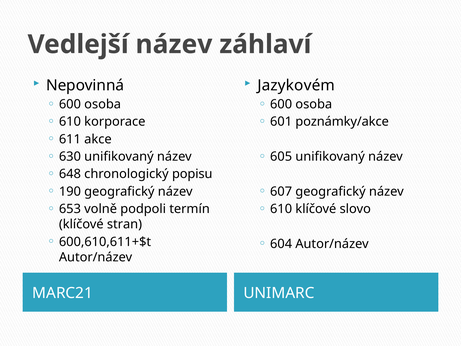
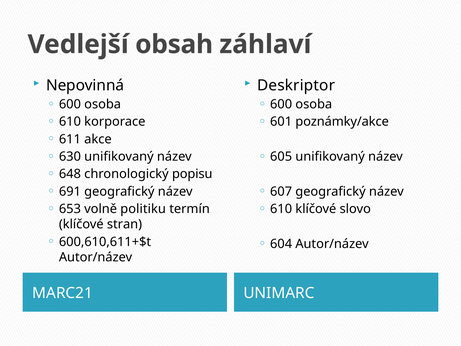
Vedlejší název: název -> obsah
Jazykovém: Jazykovém -> Deskriptor
190: 190 -> 691
podpoli: podpoli -> politiku
